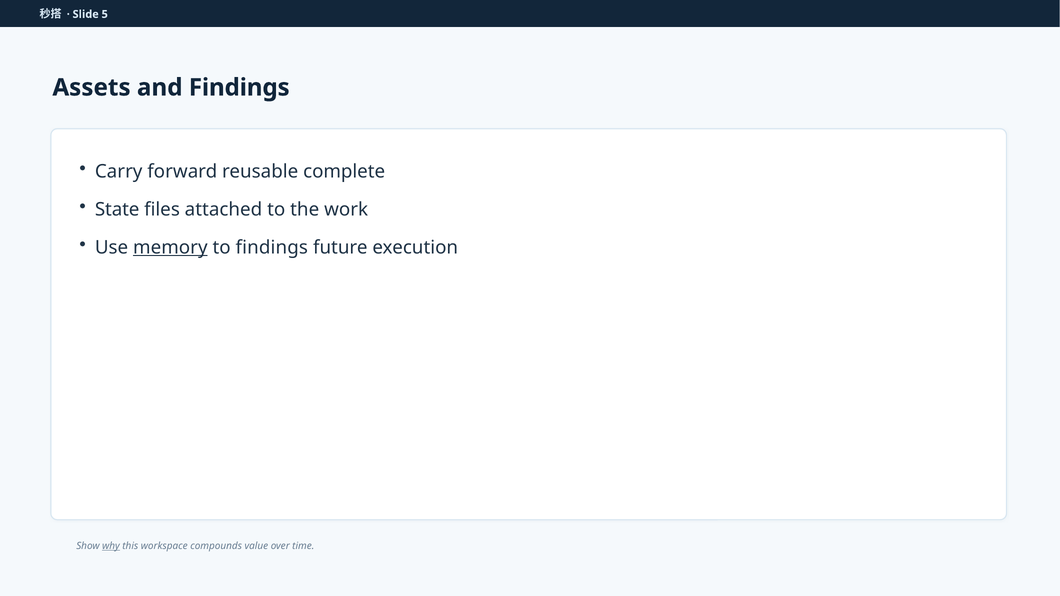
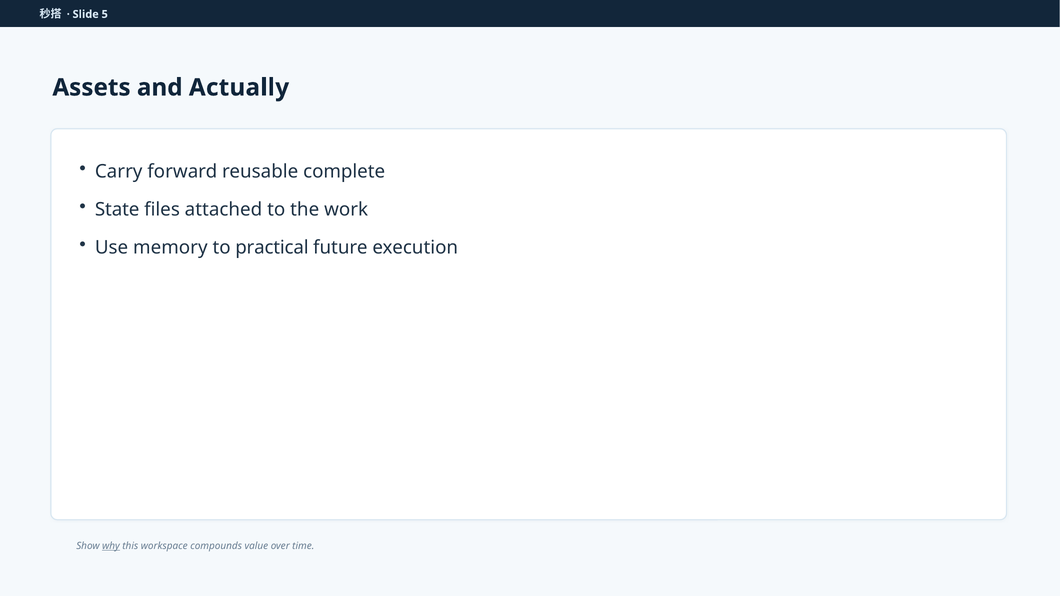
and Findings: Findings -> Actually
memory underline: present -> none
to findings: findings -> practical
